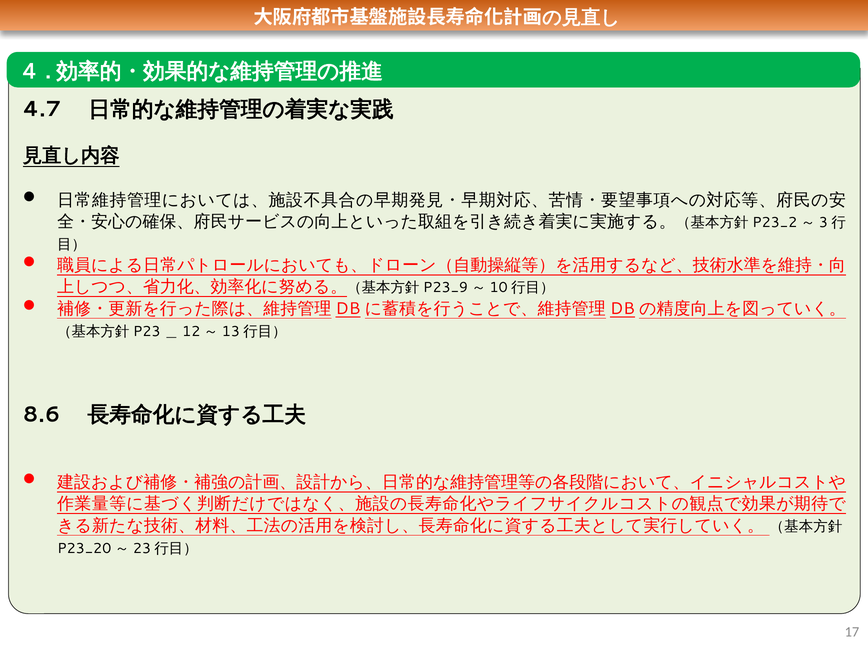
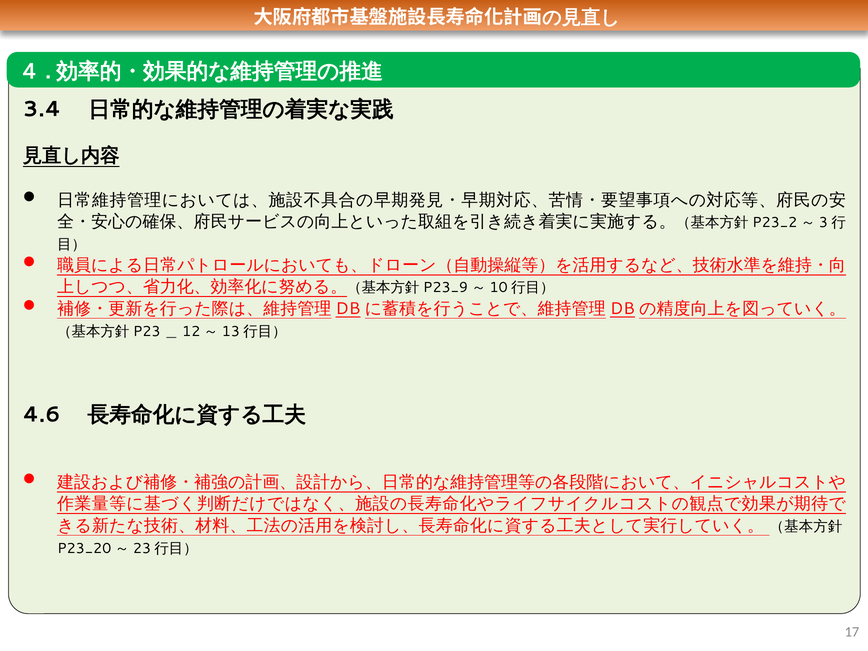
4.7: 4.7 -> 3.4
8.6: 8.6 -> 4.6
